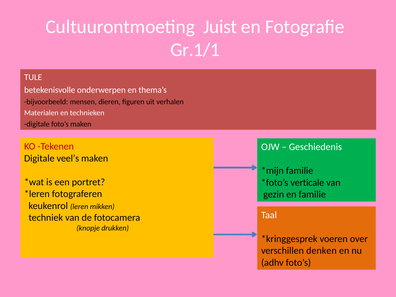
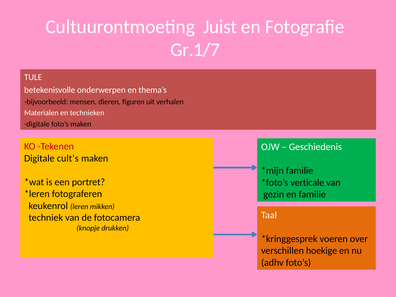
Gr.1/1: Gr.1/1 -> Gr.1/7
veel’s: veel’s -> cult’s
denken: denken -> hoekige
